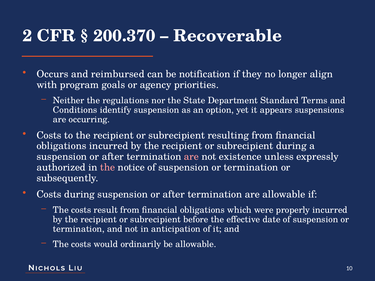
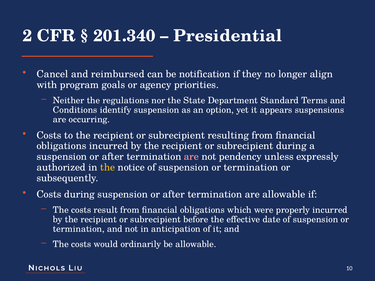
200.370: 200.370 -> 201.340
Recoverable: Recoverable -> Presidential
Occurs: Occurs -> Cancel
existence: existence -> pendency
the at (108, 167) colour: pink -> yellow
